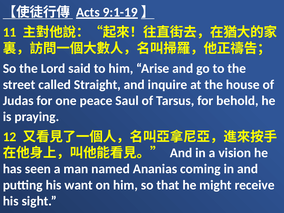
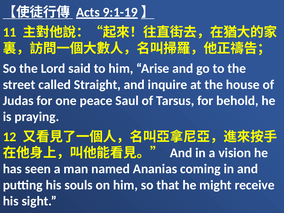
want: want -> souls
